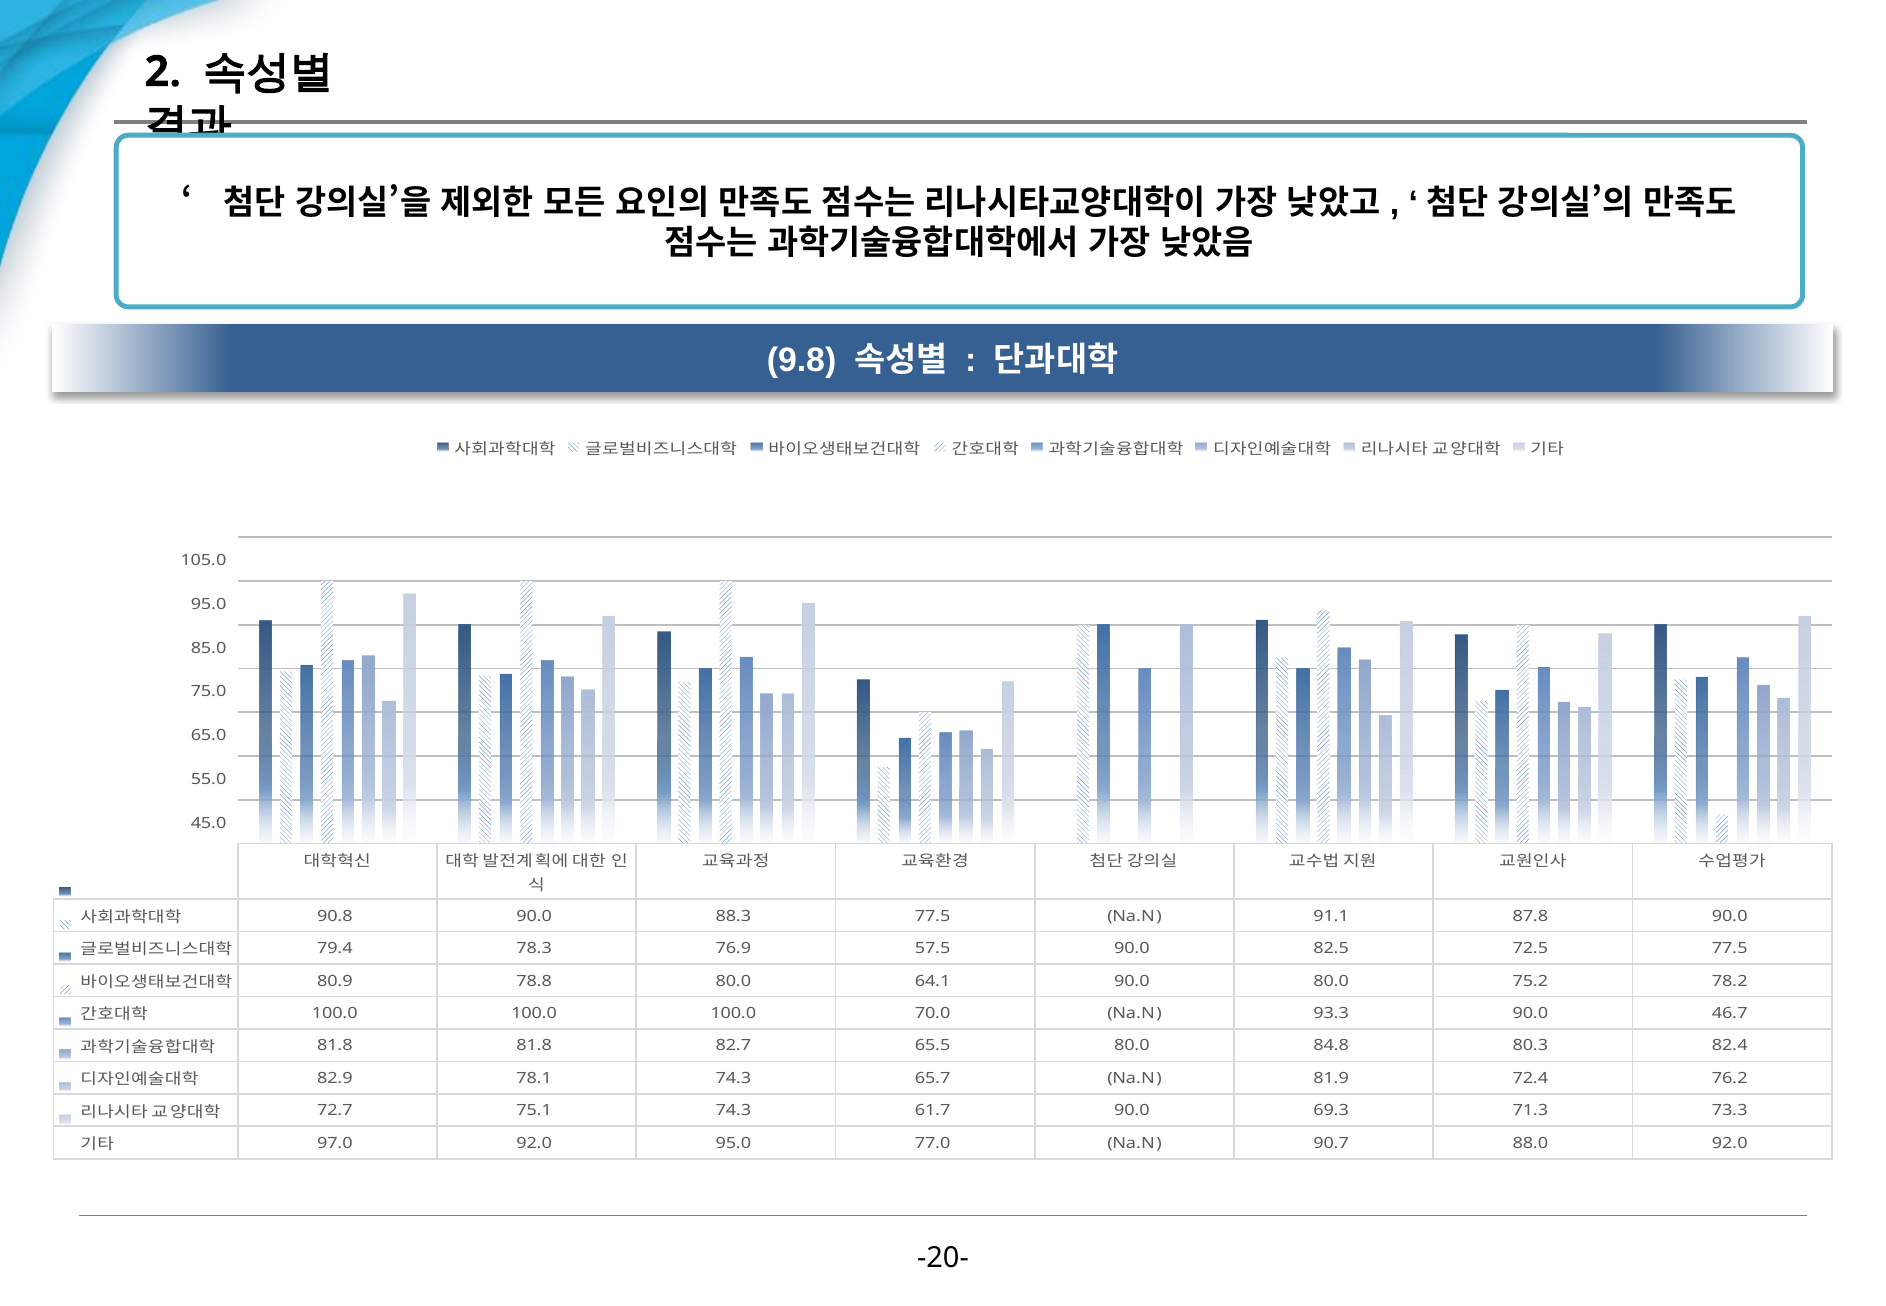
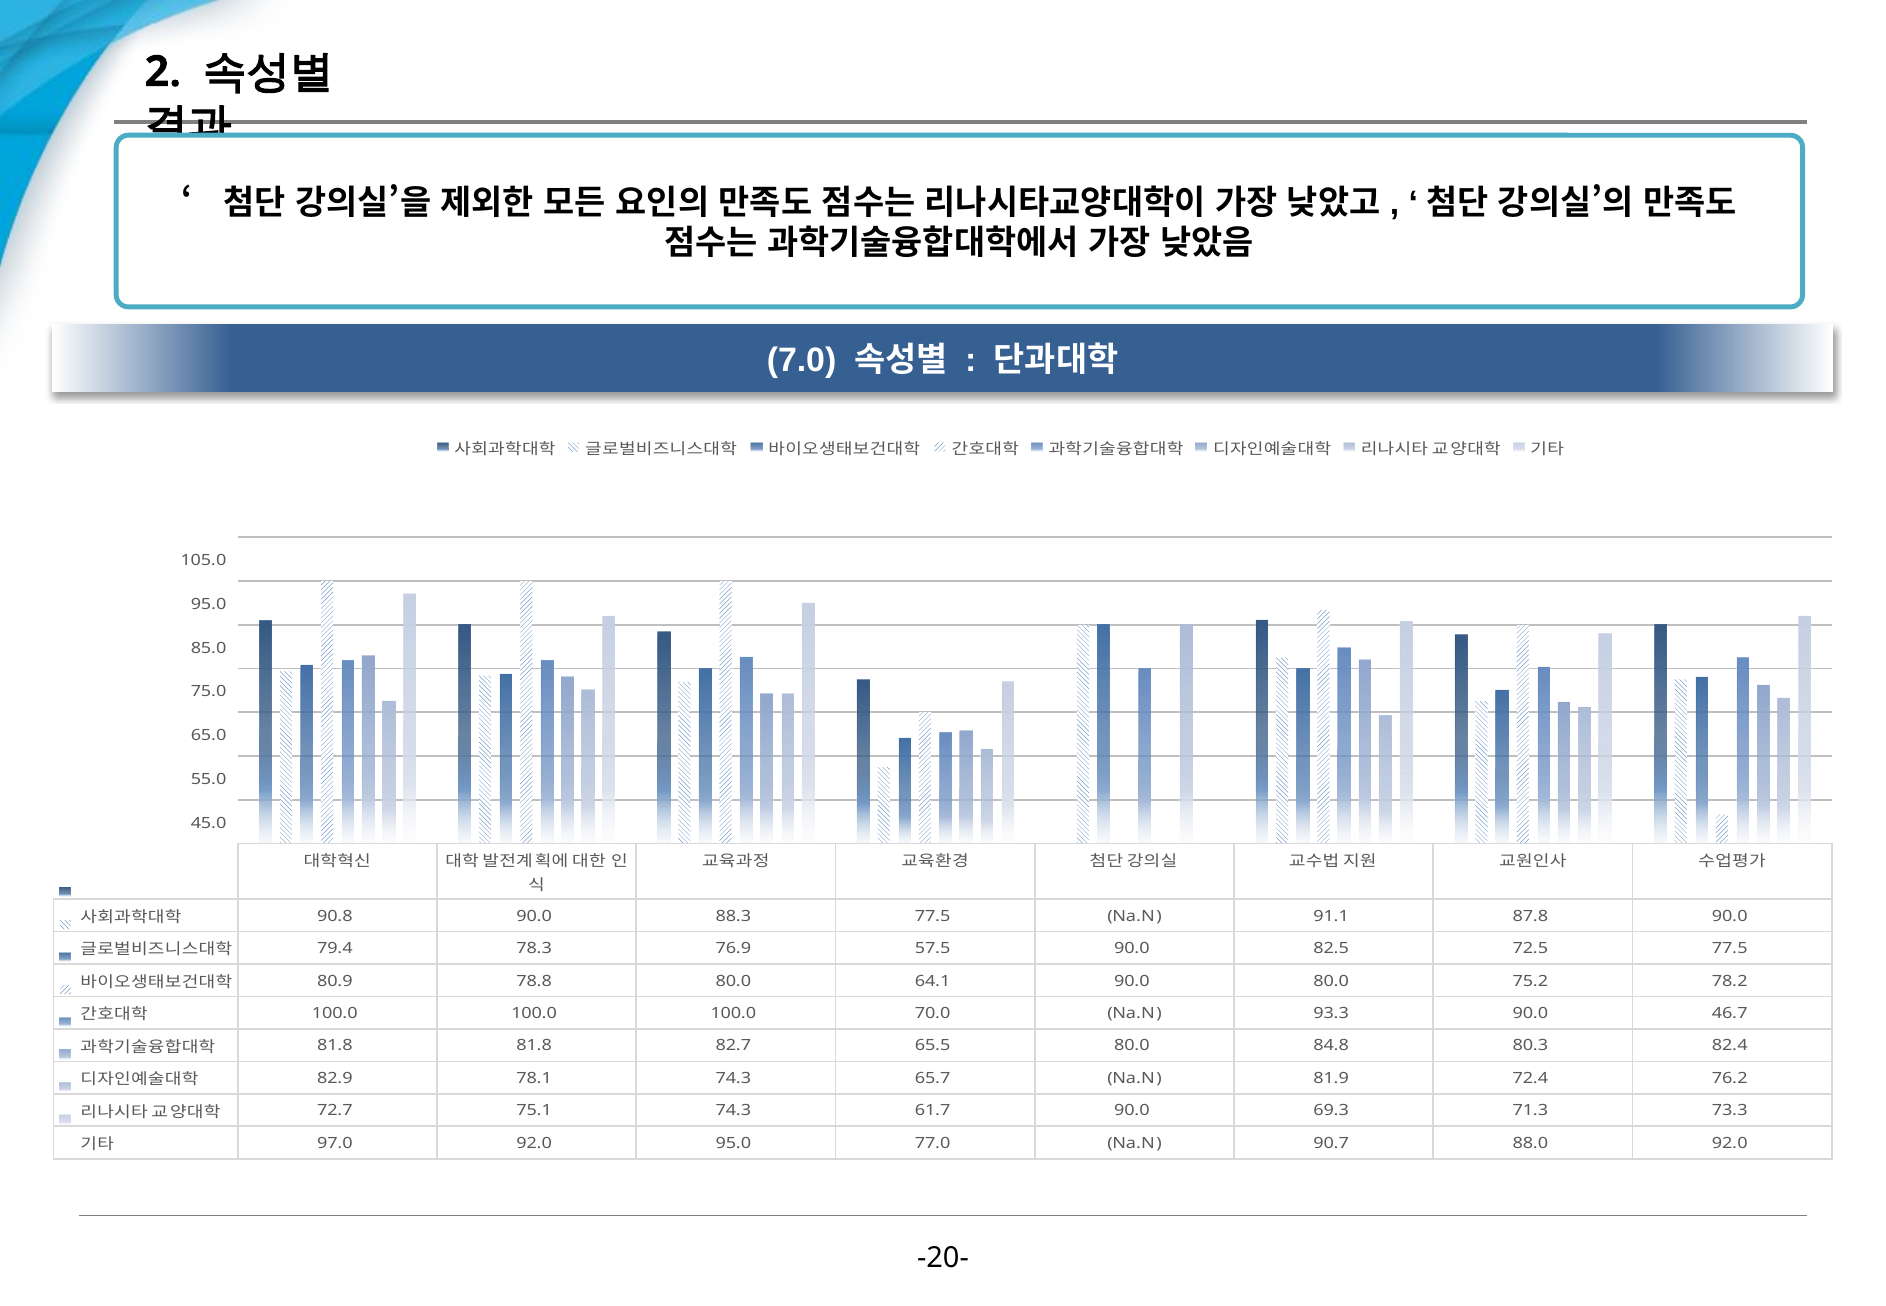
9.8: 9.8 -> 7.0
